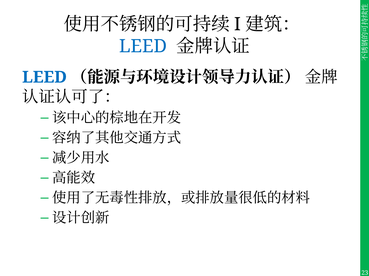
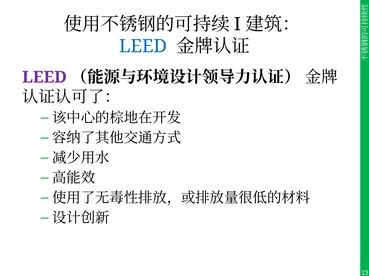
LEED at (45, 77) colour: blue -> purple
